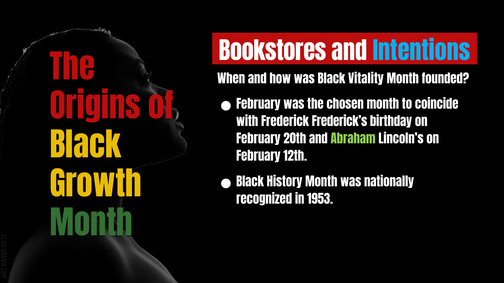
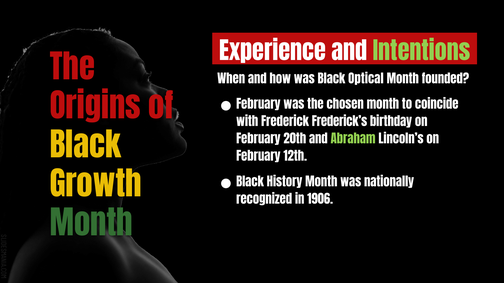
Bookstores: Bookstores -> Experience
Intentions colour: light blue -> light green
Vitality: Vitality -> Optical
1953: 1953 -> 1906
